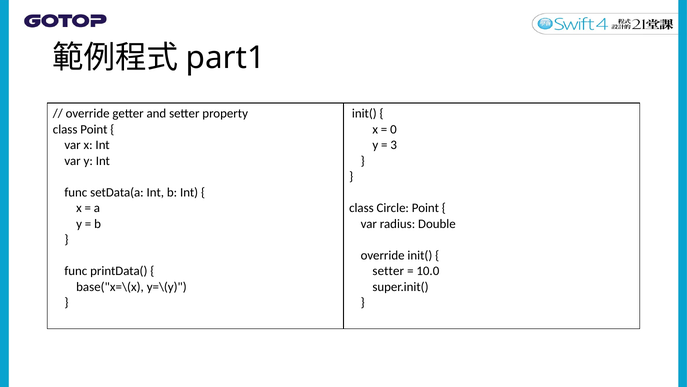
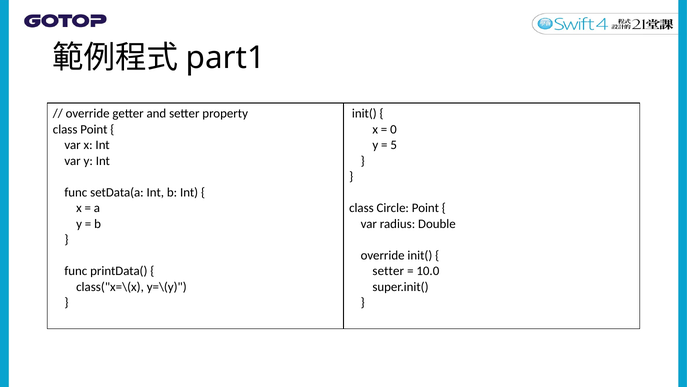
3: 3 -> 5
base("x=\(x: base("x=\(x -> class("x=\(x
